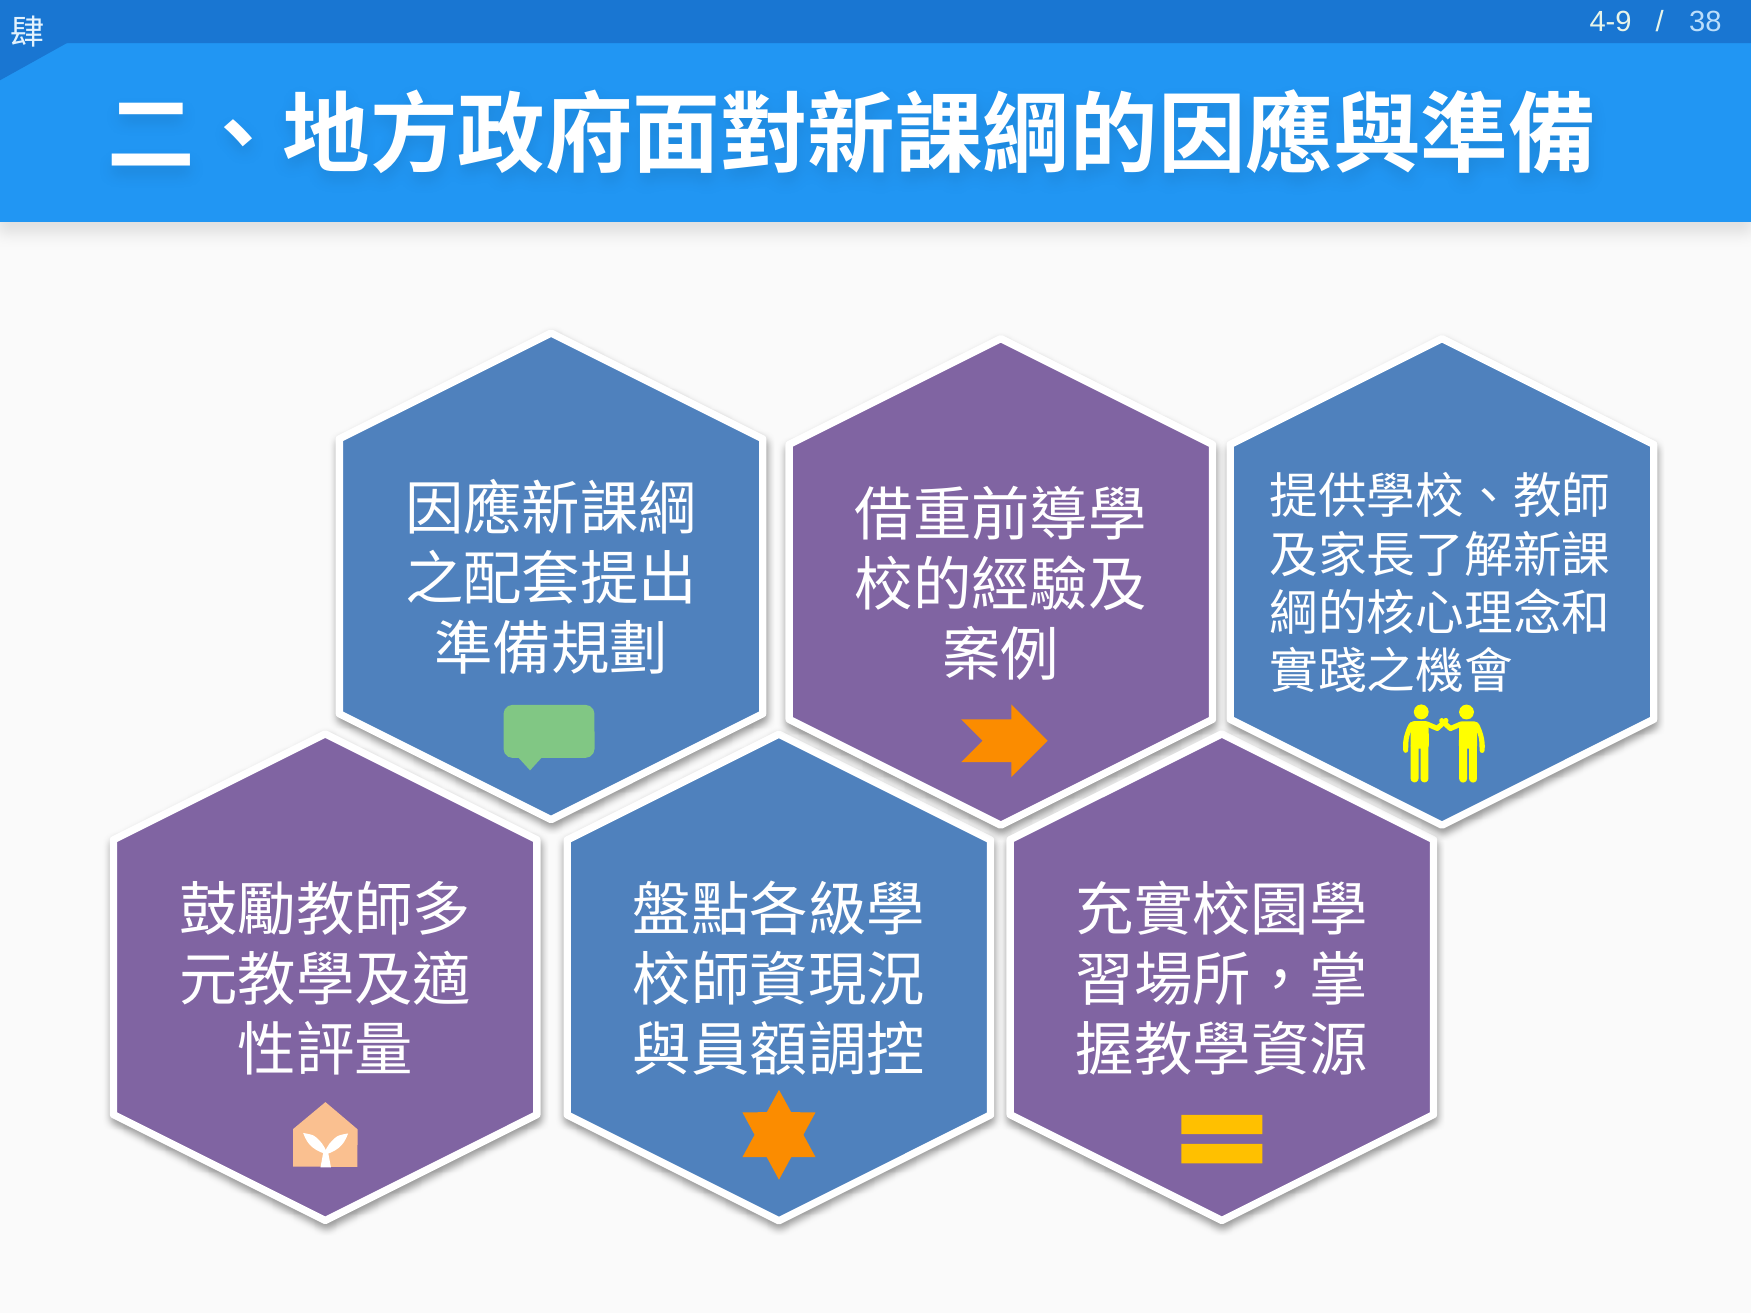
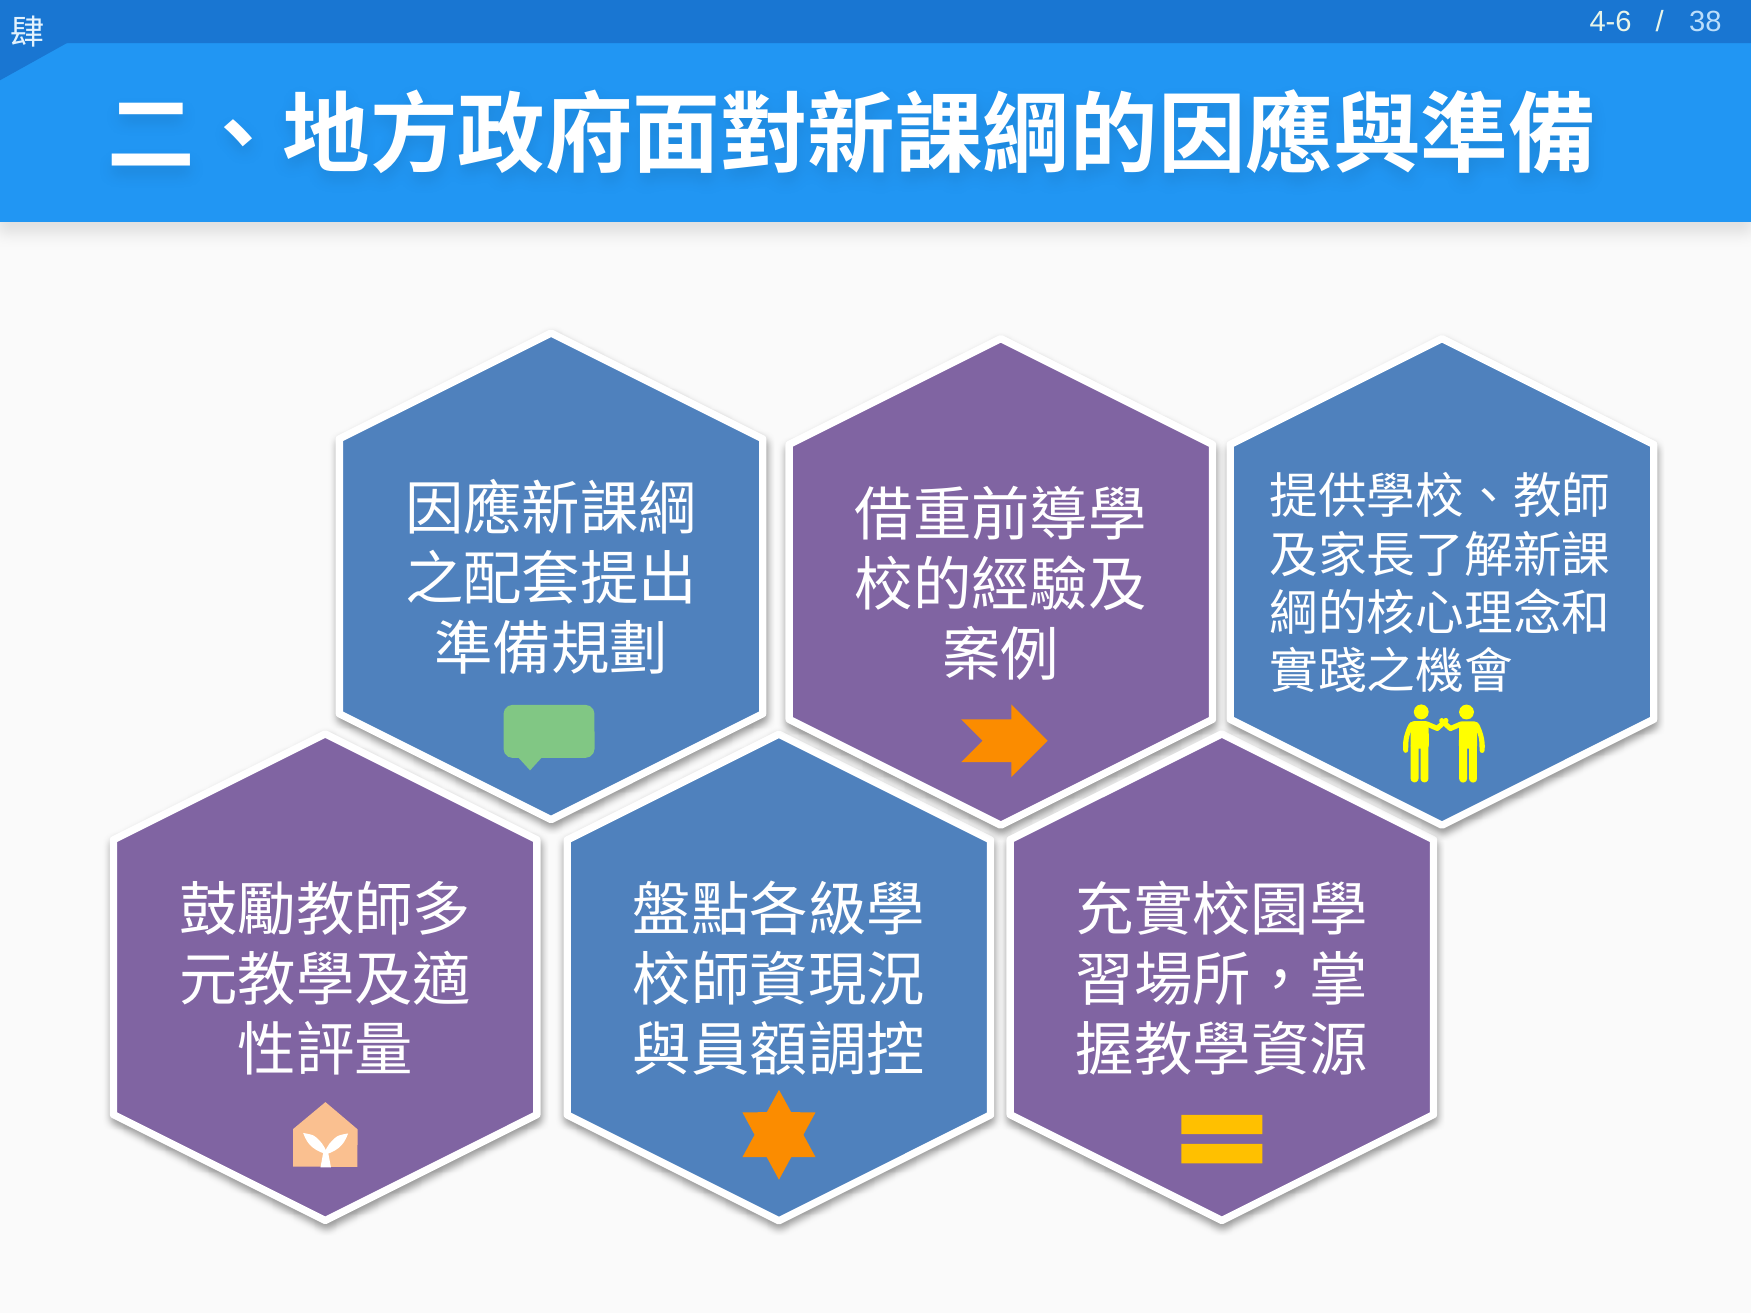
4-9: 4-9 -> 4-6
